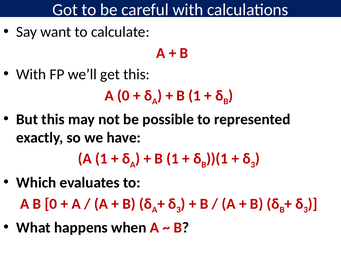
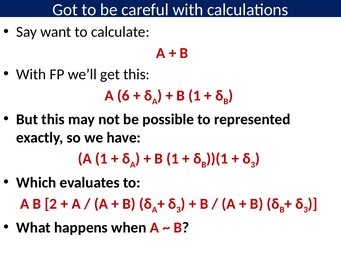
A 0: 0 -> 6
B 0: 0 -> 2
